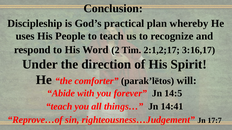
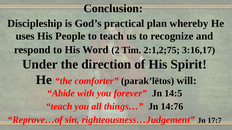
2:1,2;17: 2:1,2;17 -> 2:1,2;75
14:41: 14:41 -> 14:76
